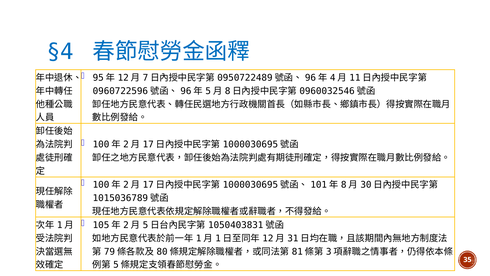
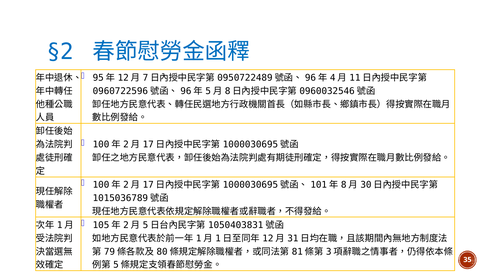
§4: §4 -> §2
